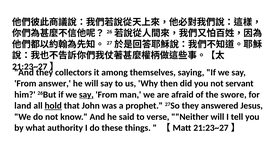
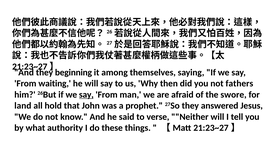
collectors: collectors -> beginning
answer: answer -> waiting
servant: servant -> fathers
hold underline: present -> none
